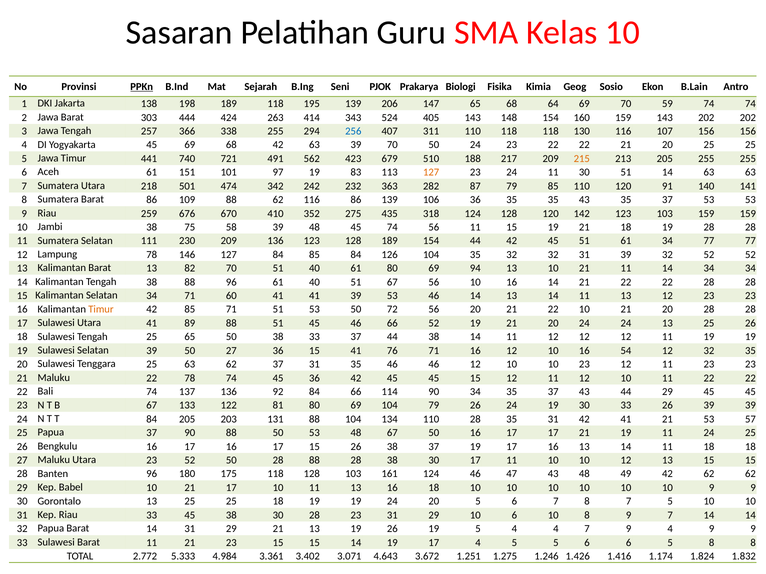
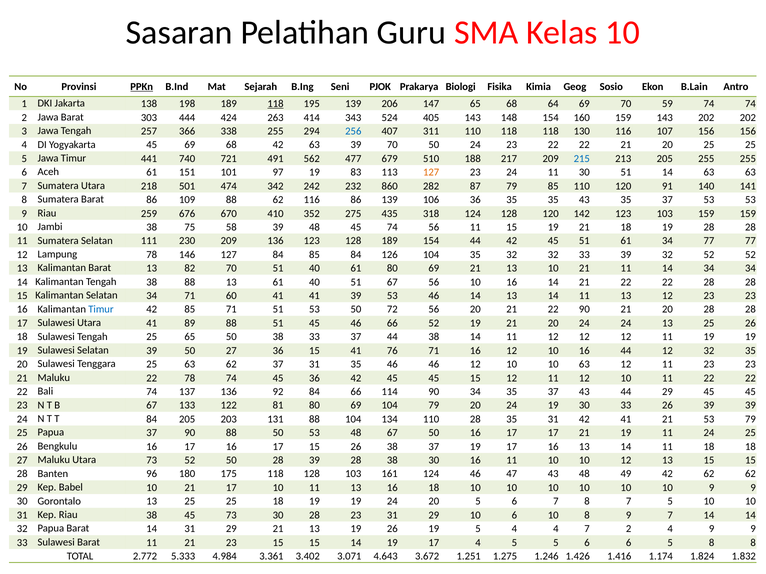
118 at (275, 104) underline: none -> present
423: 423 -> 477
215 colour: orange -> blue
363: 363 -> 860
32 31: 31 -> 33
69 94: 94 -> 21
88 96: 96 -> 13
Timur at (101, 309) colour: orange -> blue
22 10: 10 -> 90
16 54: 54 -> 44
10 23: 23 -> 63
79 26: 26 -> 20
53 57: 57 -> 79
Utara 23: 23 -> 73
28 88: 88 -> 39
30 17: 17 -> 16
Riau 33: 33 -> 38
45 38: 38 -> 73
7 9: 9 -> 2
